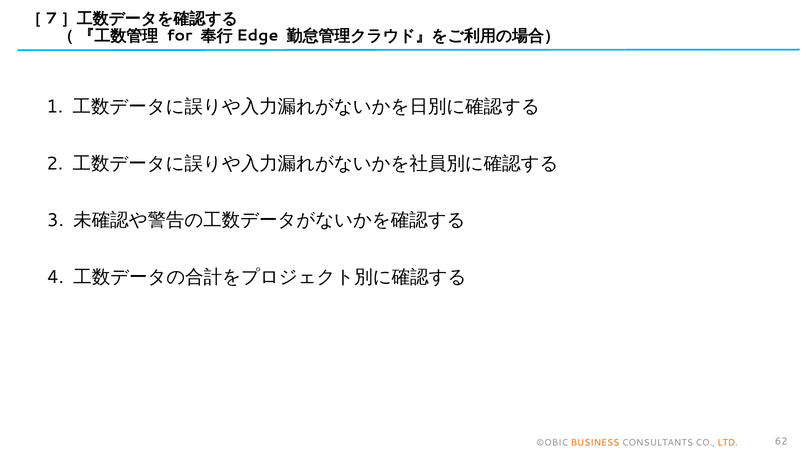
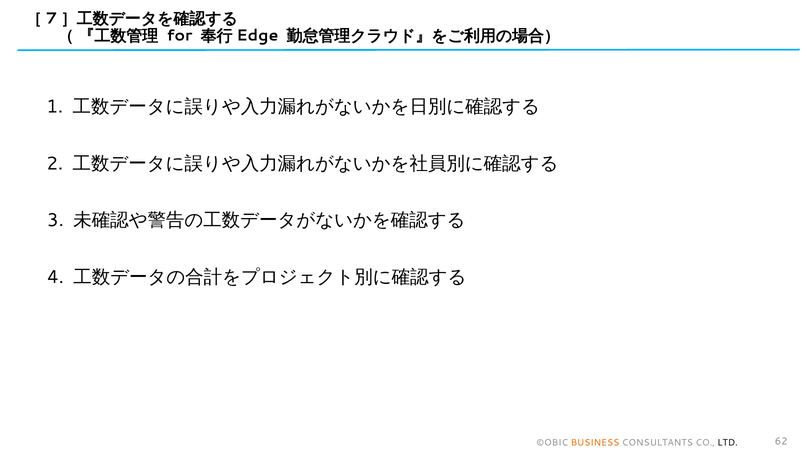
LTD colour: orange -> black
